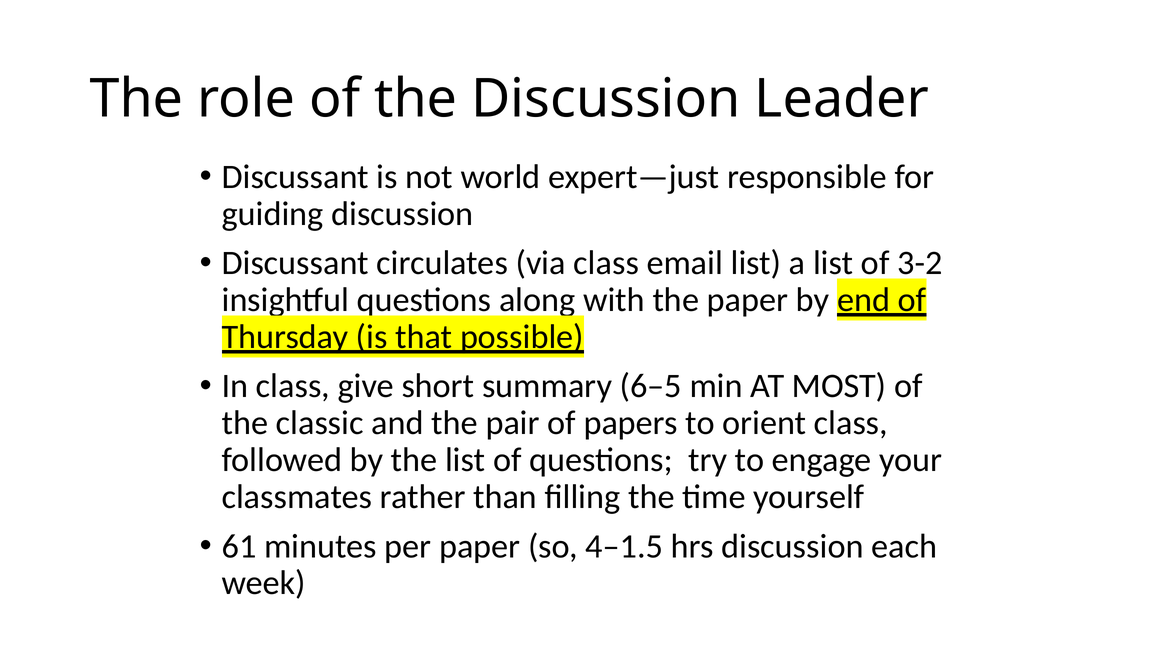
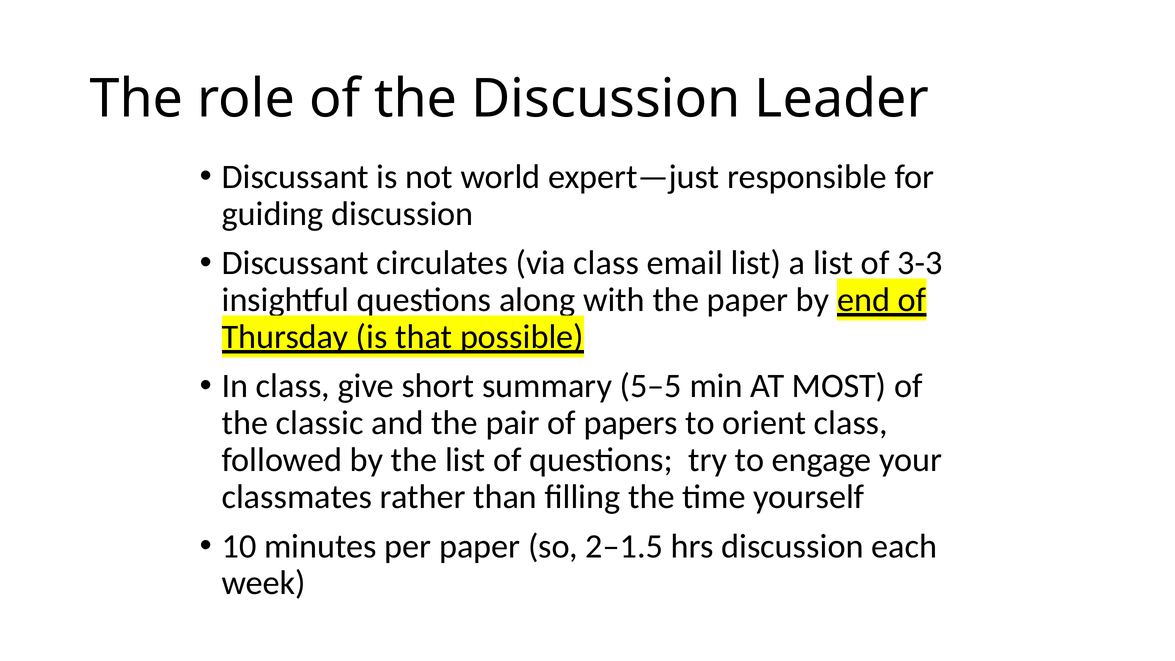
3-2: 3-2 -> 3-3
6–5: 6–5 -> 5–5
61: 61 -> 10
4–1.5: 4–1.5 -> 2–1.5
